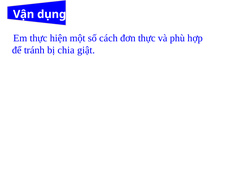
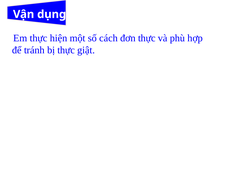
bị chia: chia -> thực
